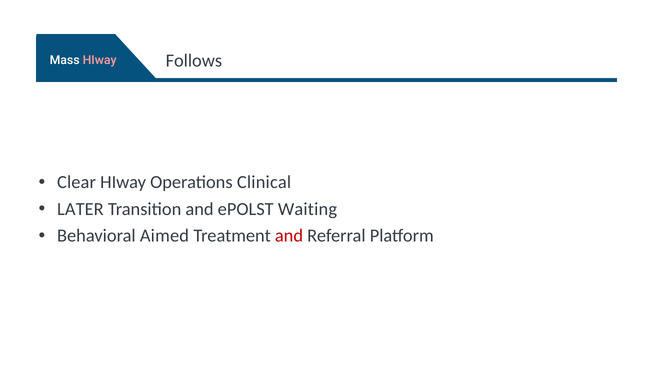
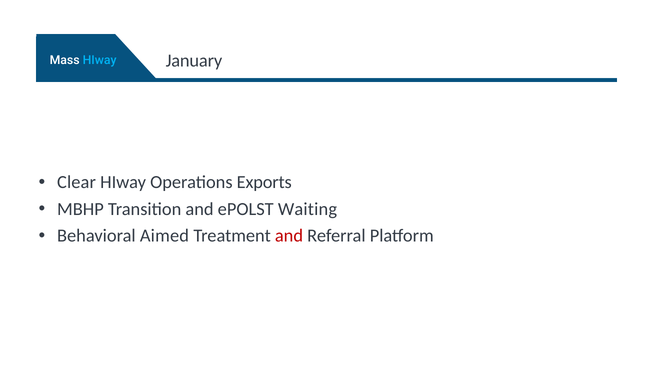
Follows: Follows -> January
HIway at (100, 60) colour: pink -> light blue
Clinical: Clinical -> Exports
LATER: LATER -> MBHP
